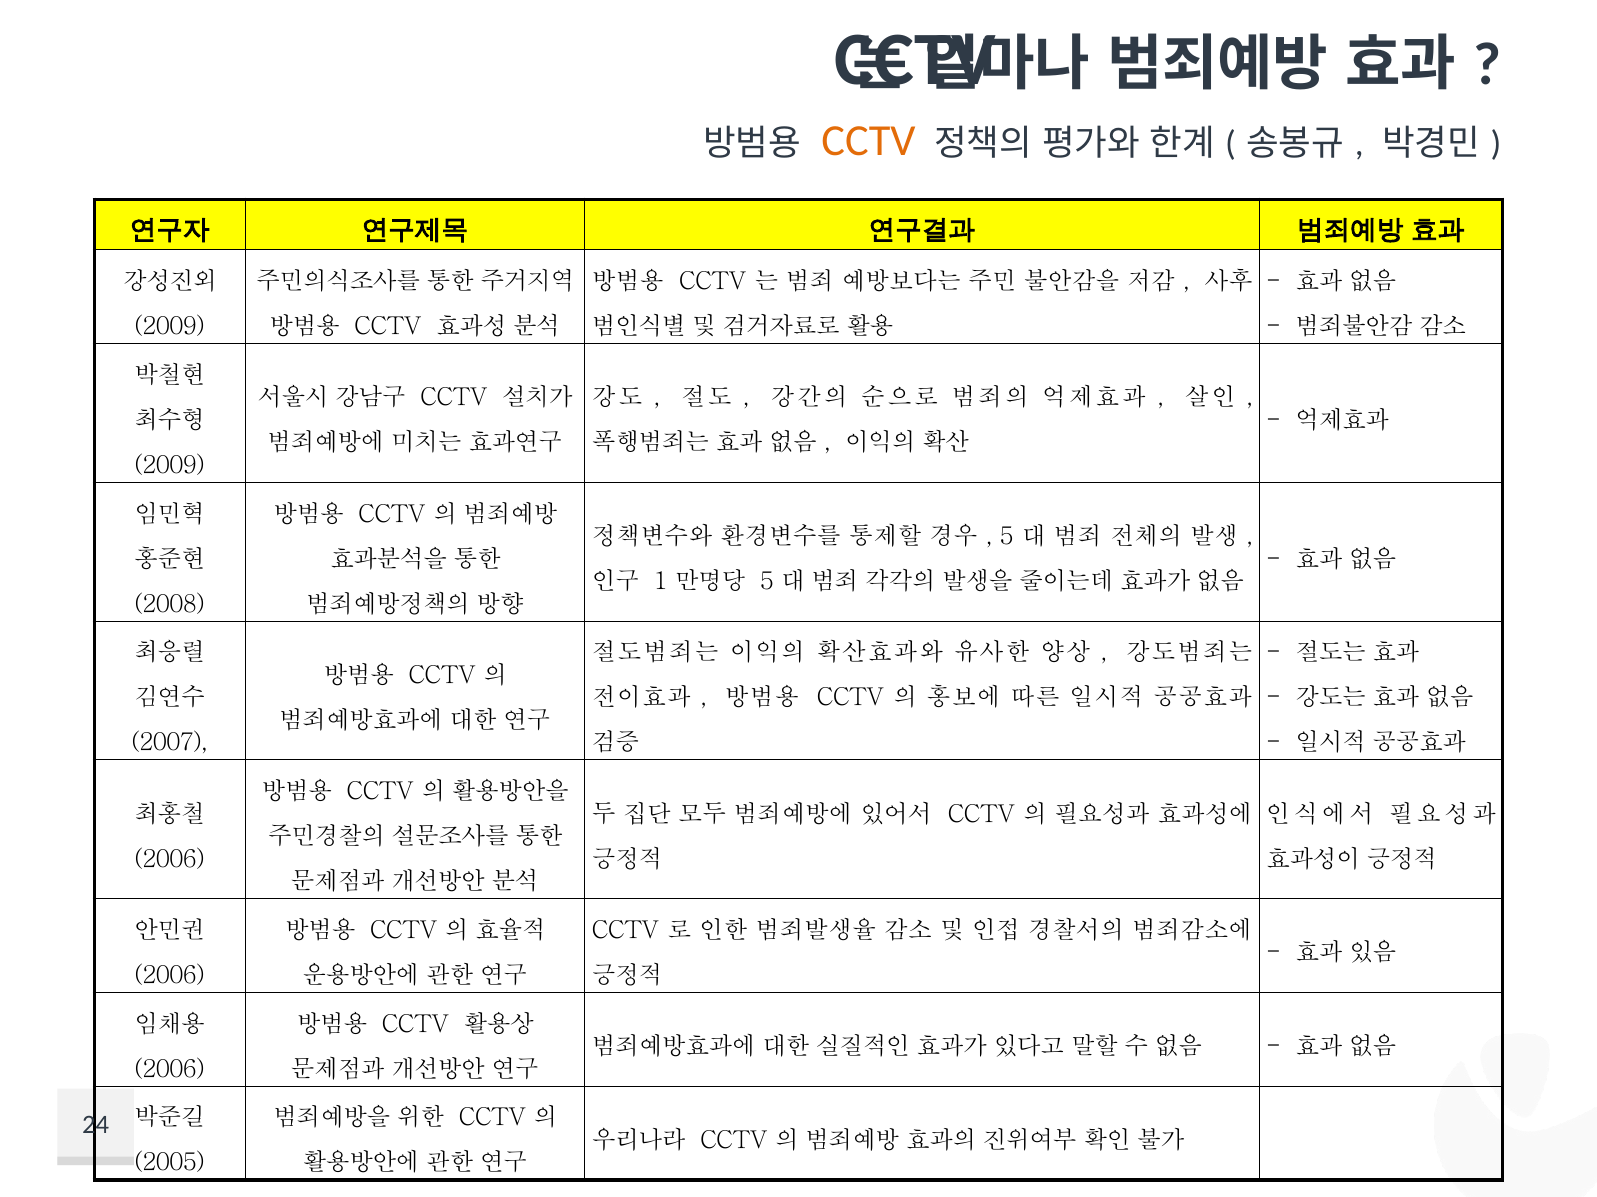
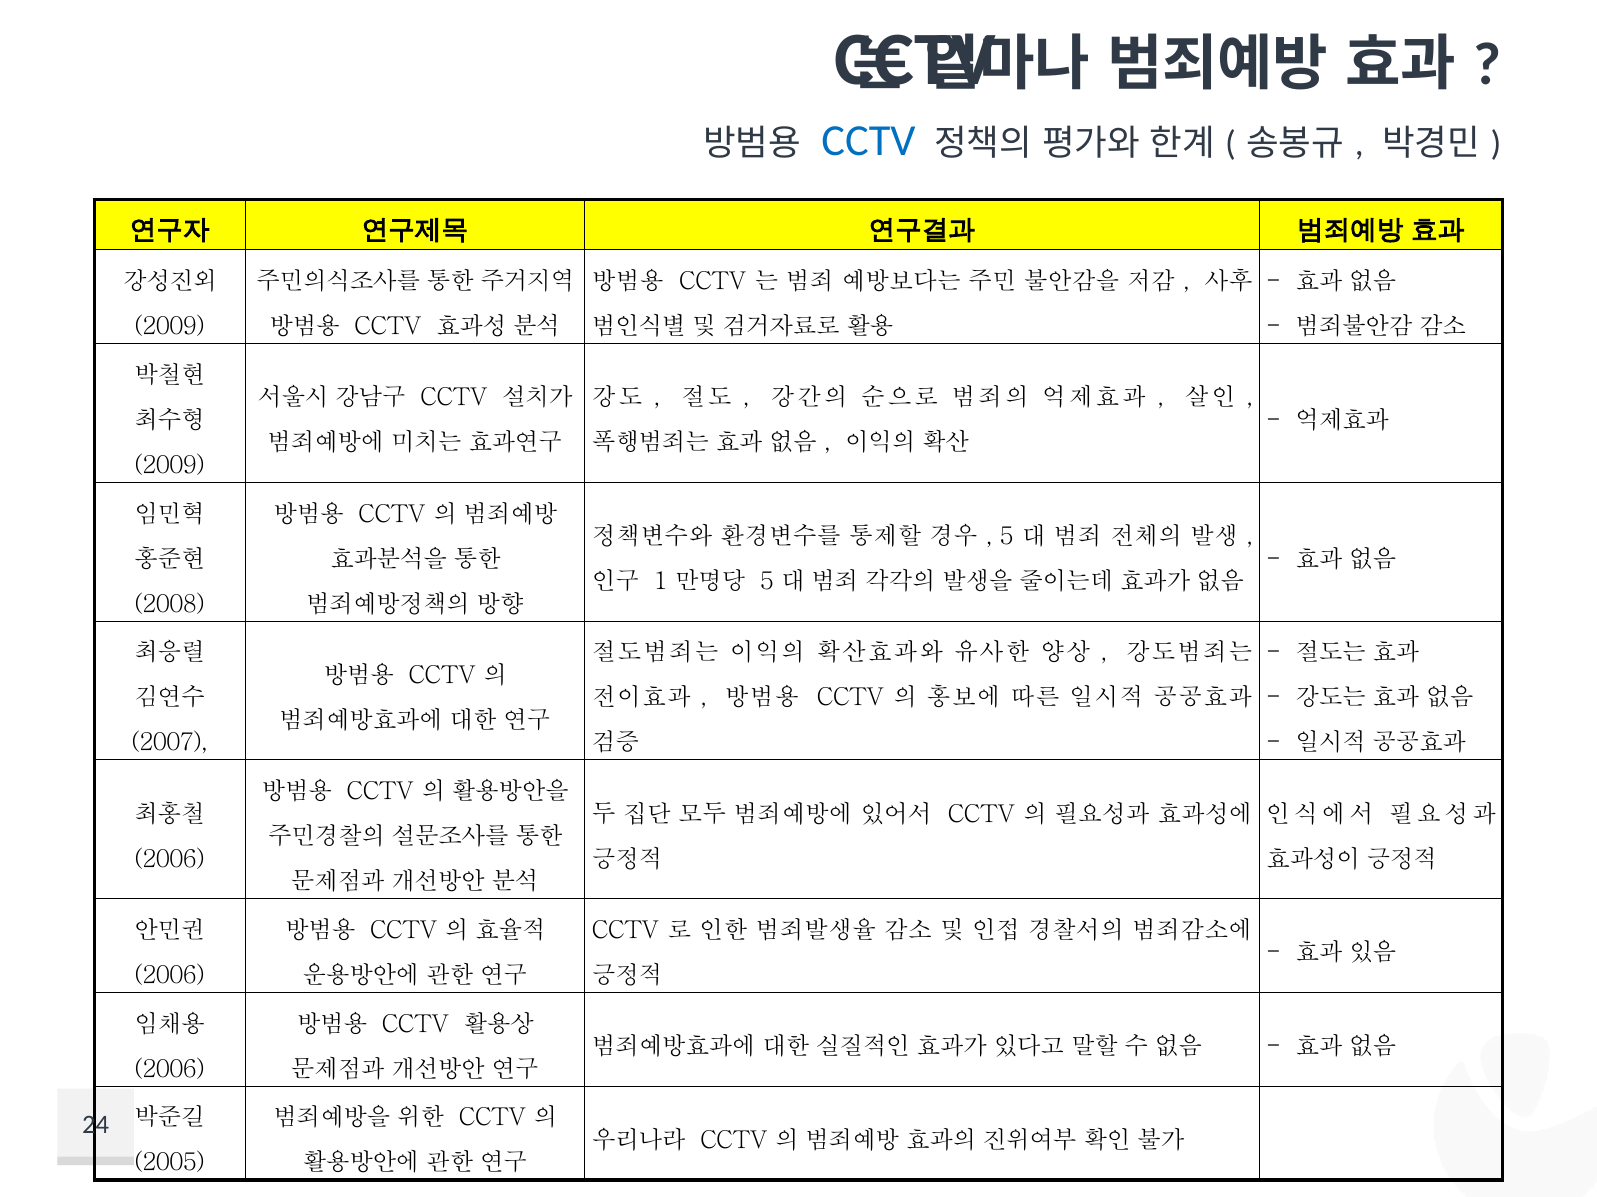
CCTV at (869, 141) colour: orange -> blue
